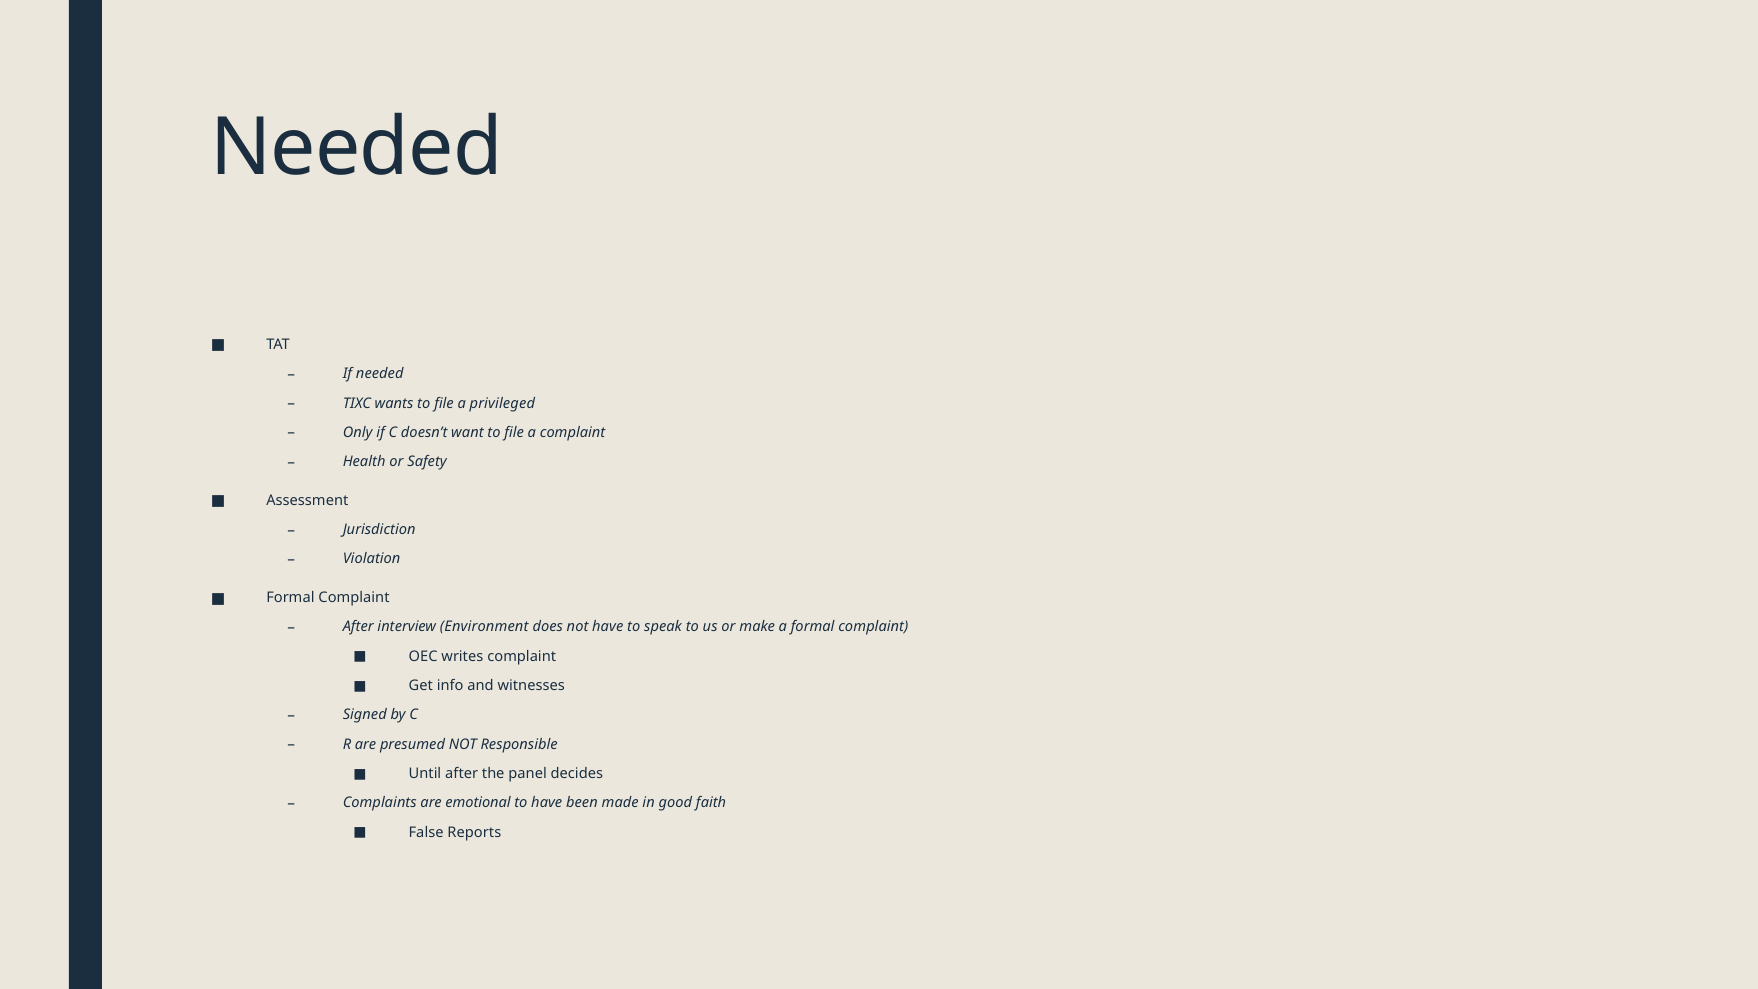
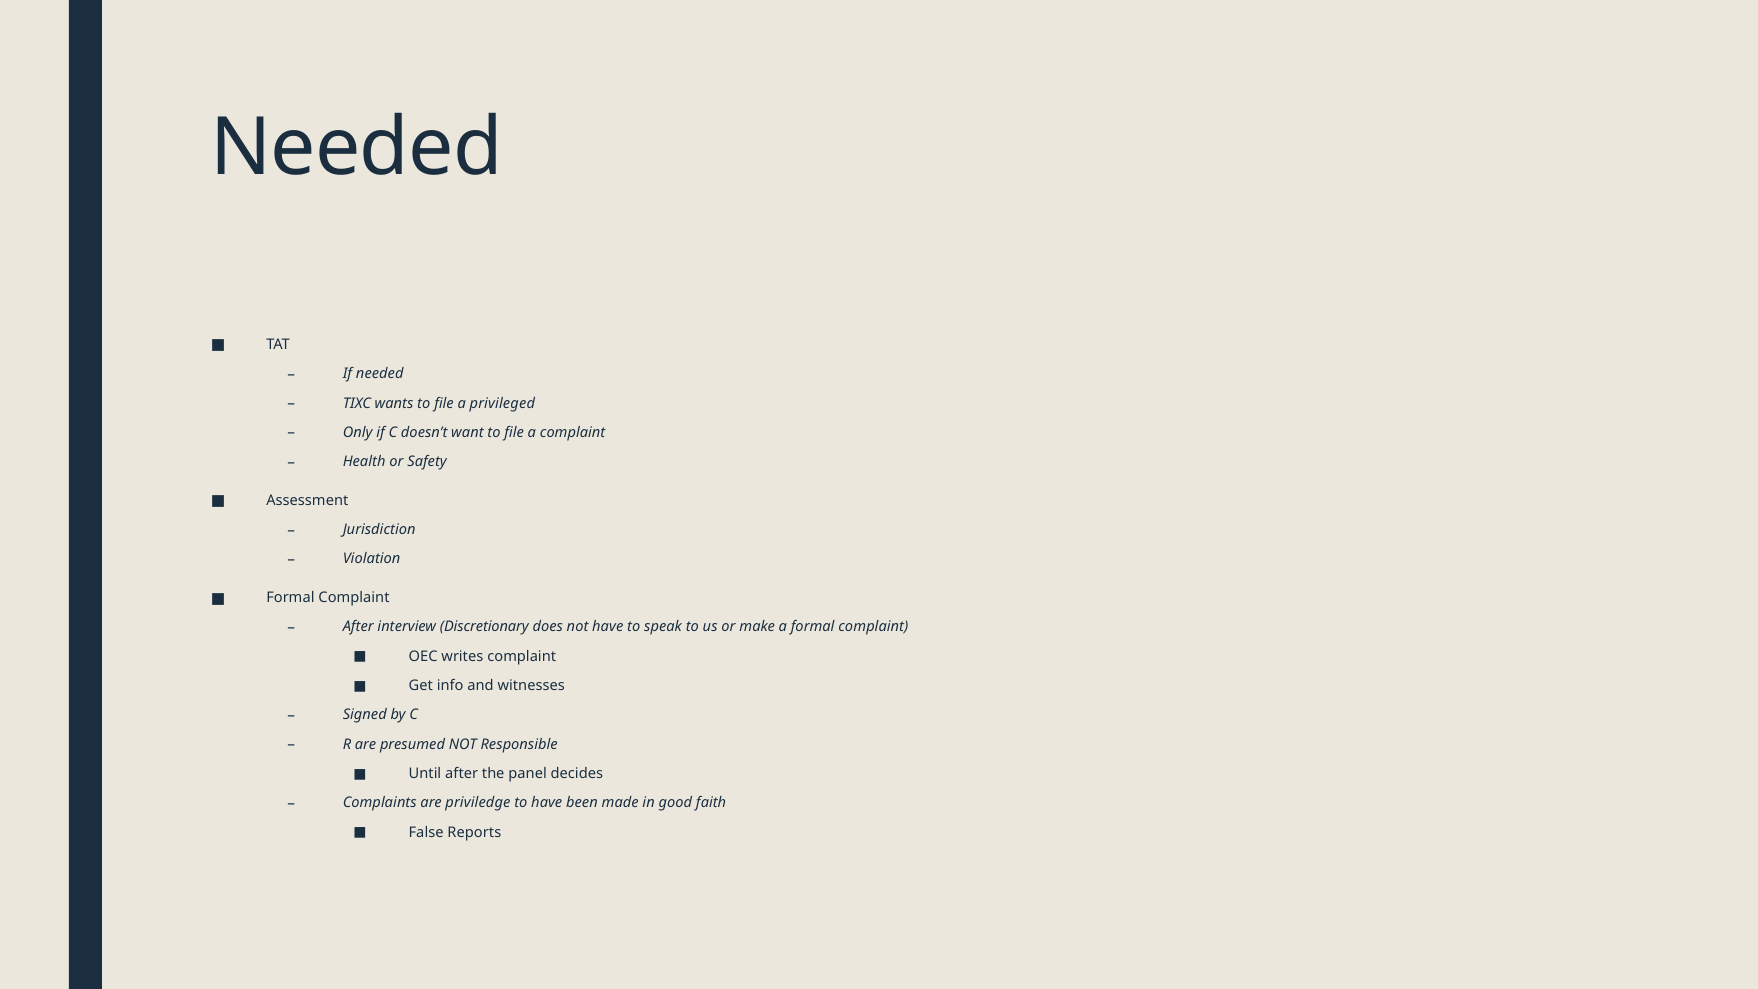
Environment: Environment -> Discretionary
emotional: emotional -> priviledge
